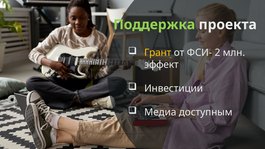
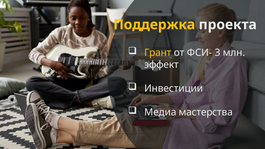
Поддержка colour: light green -> yellow
2: 2 -> 3
доступным: доступным -> мастерства
